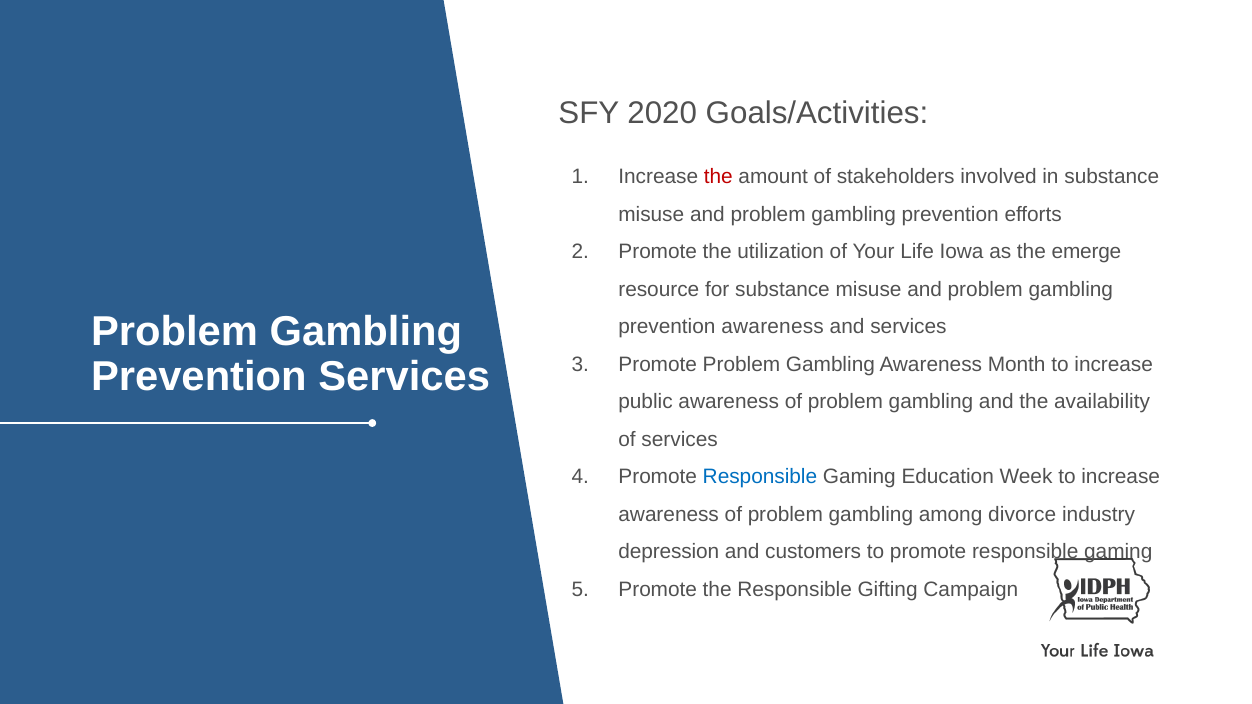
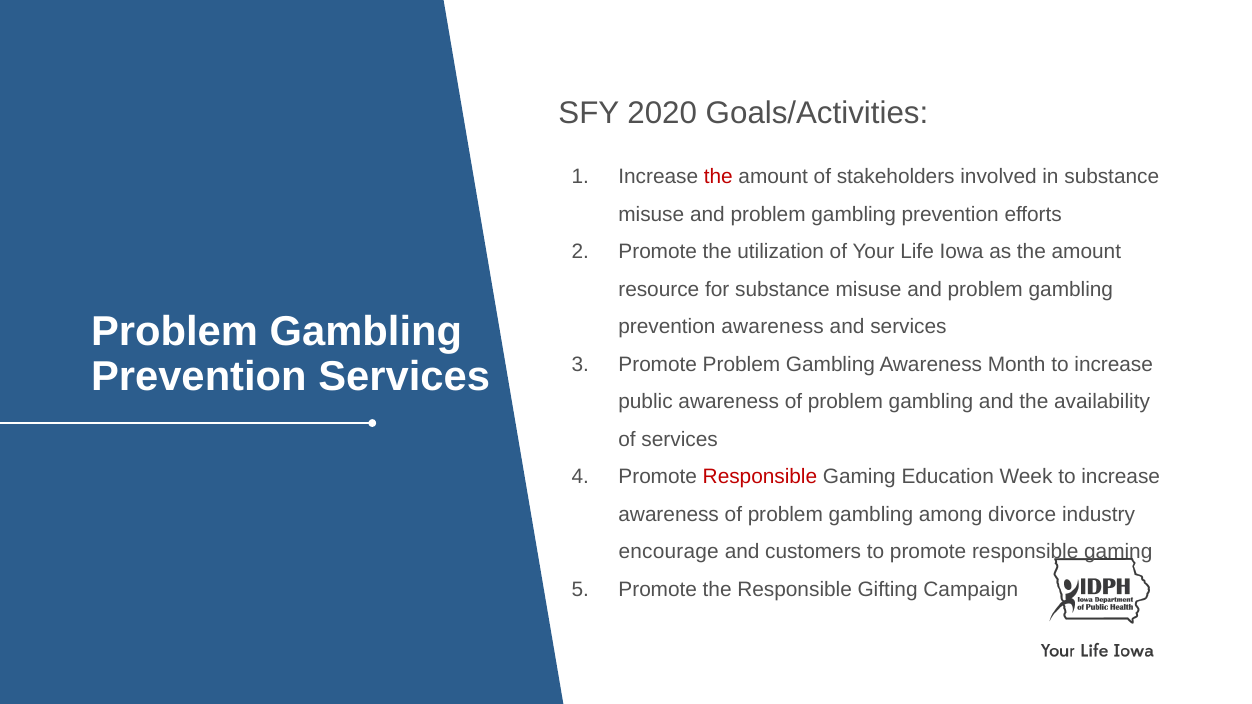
as the emerge: emerge -> amount
Responsible at (760, 477) colour: blue -> red
depression: depression -> encourage
